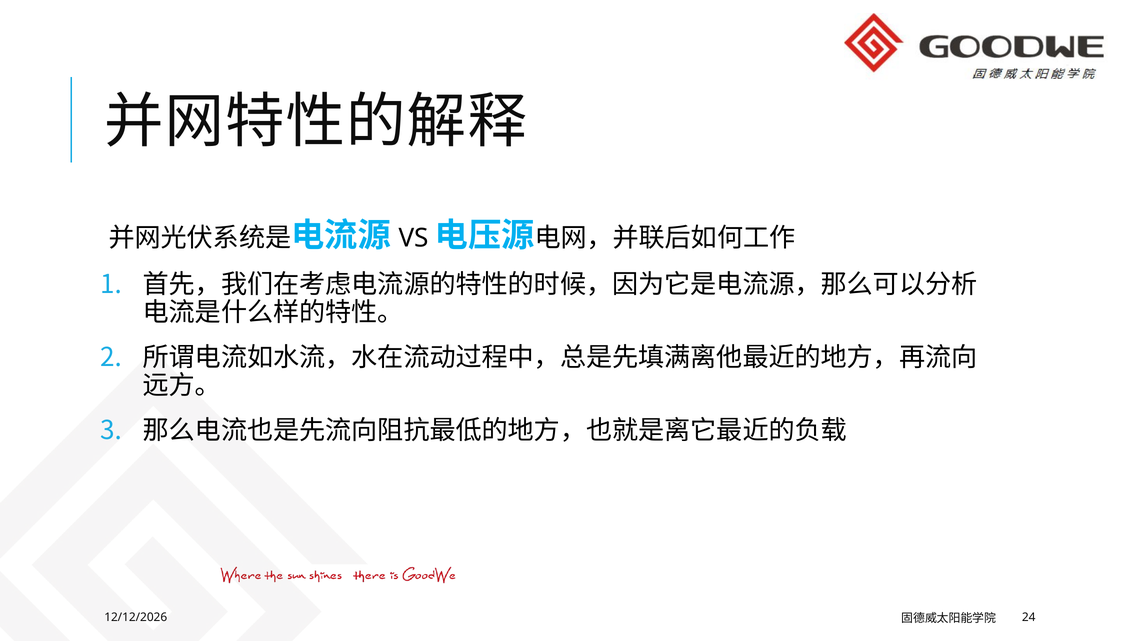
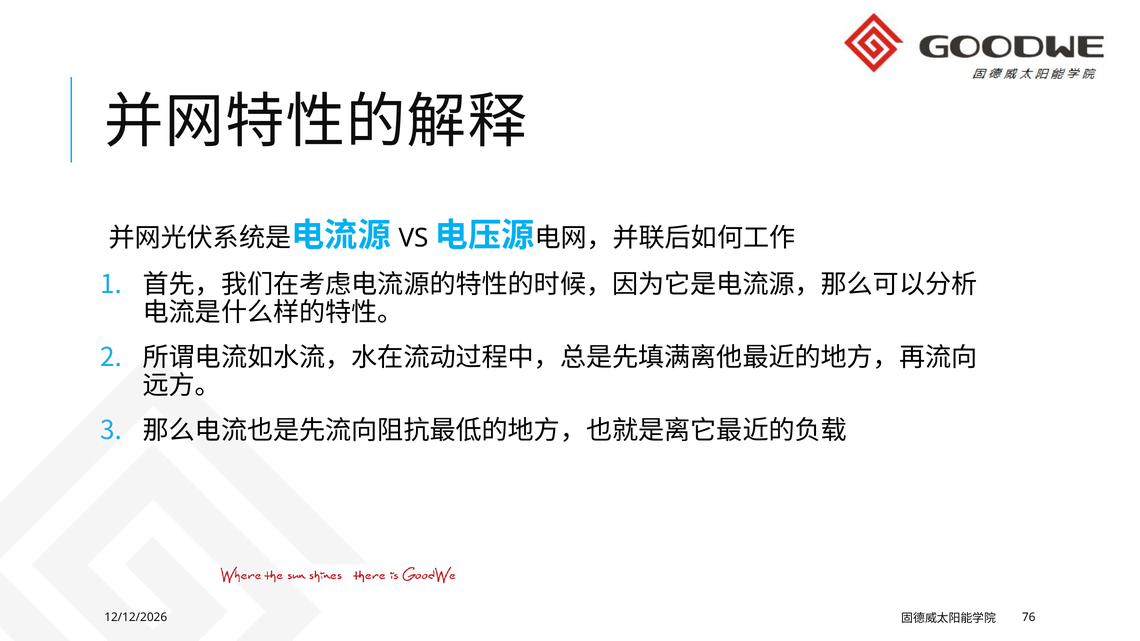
24: 24 -> 76
